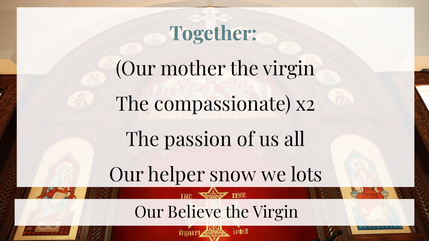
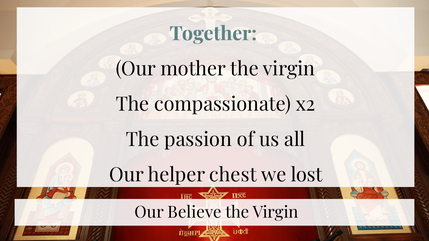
snow: snow -> chest
lots: lots -> lost
